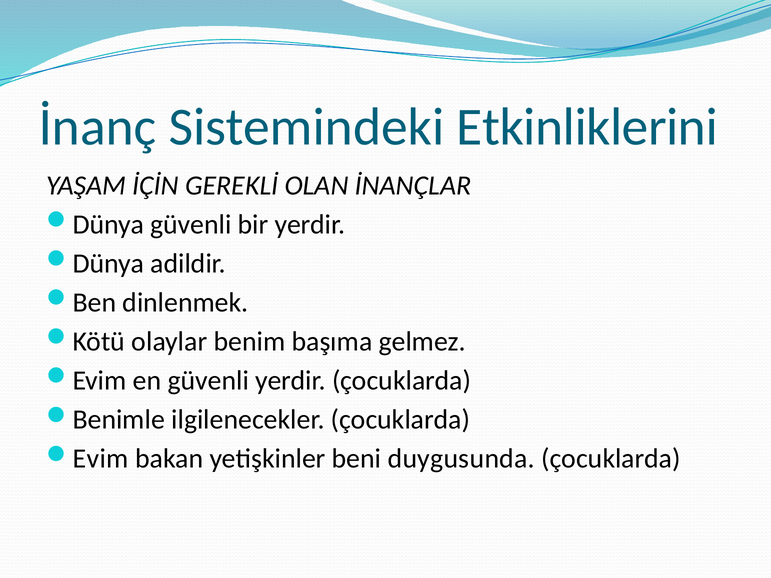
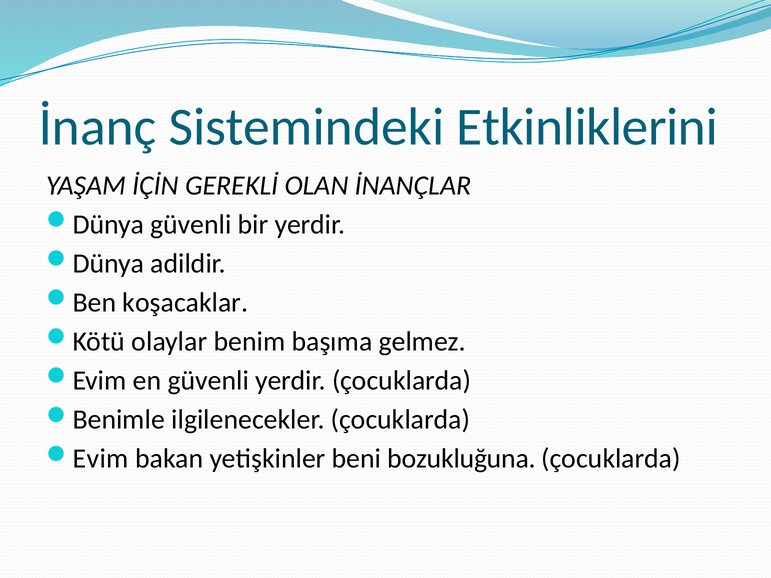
dinlenmek: dinlenmek -> koşacaklar
duygusunda: duygusunda -> bozukluğuna
